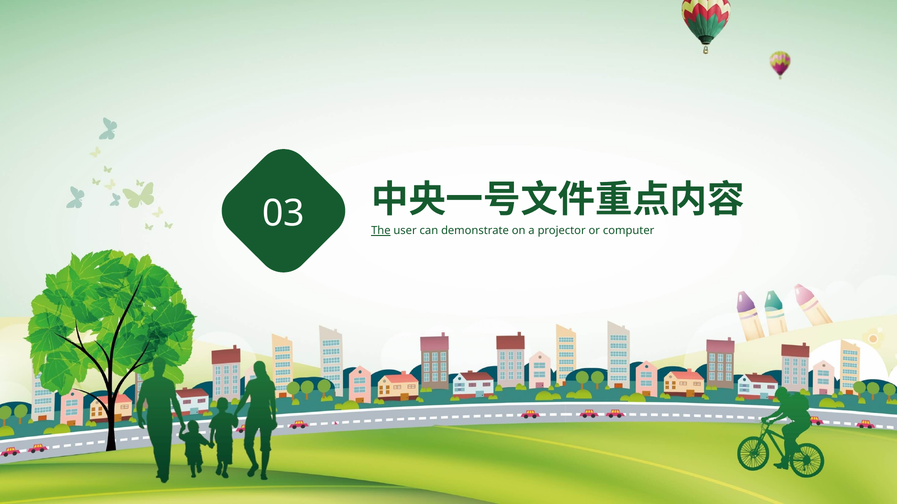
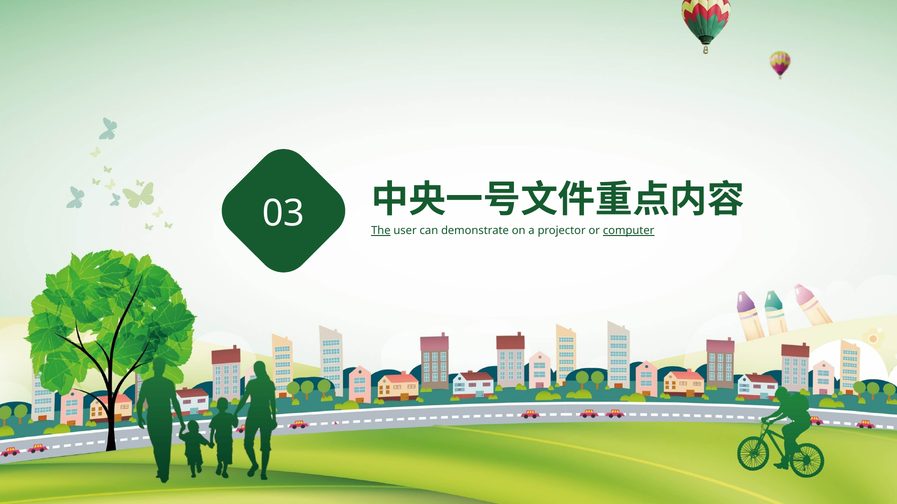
computer underline: none -> present
